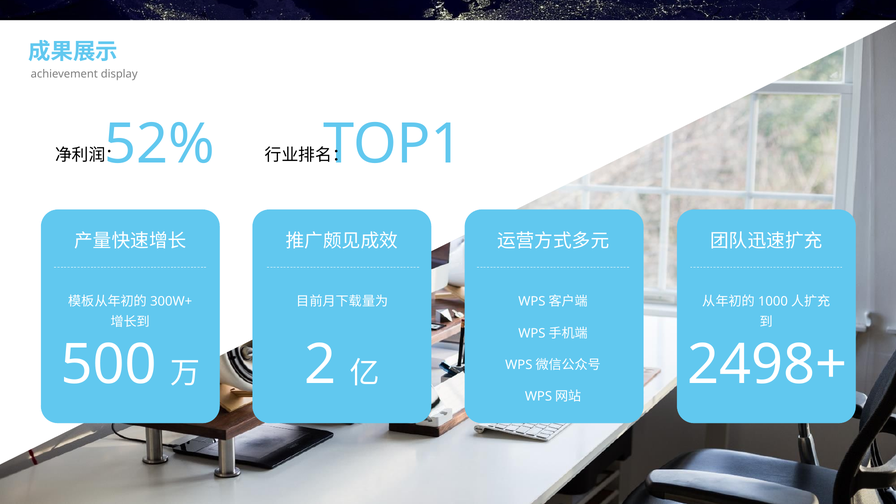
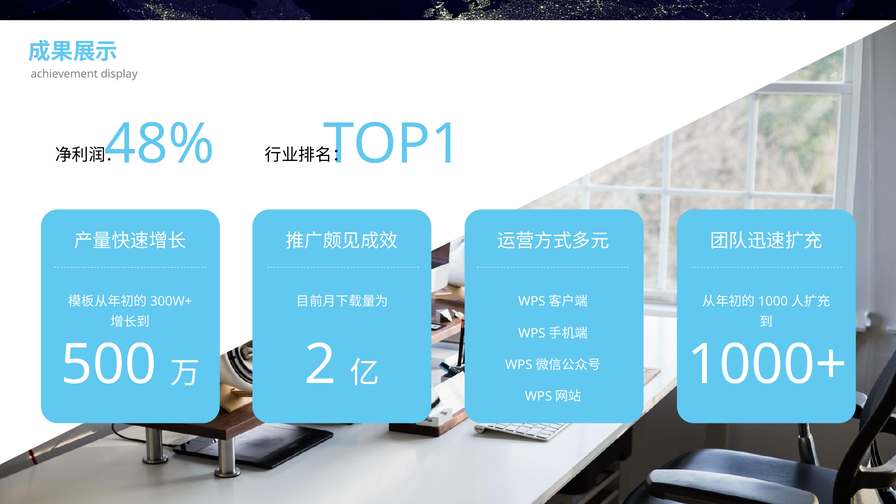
52%: 52% -> 48%
2498+: 2498+ -> 1000+
